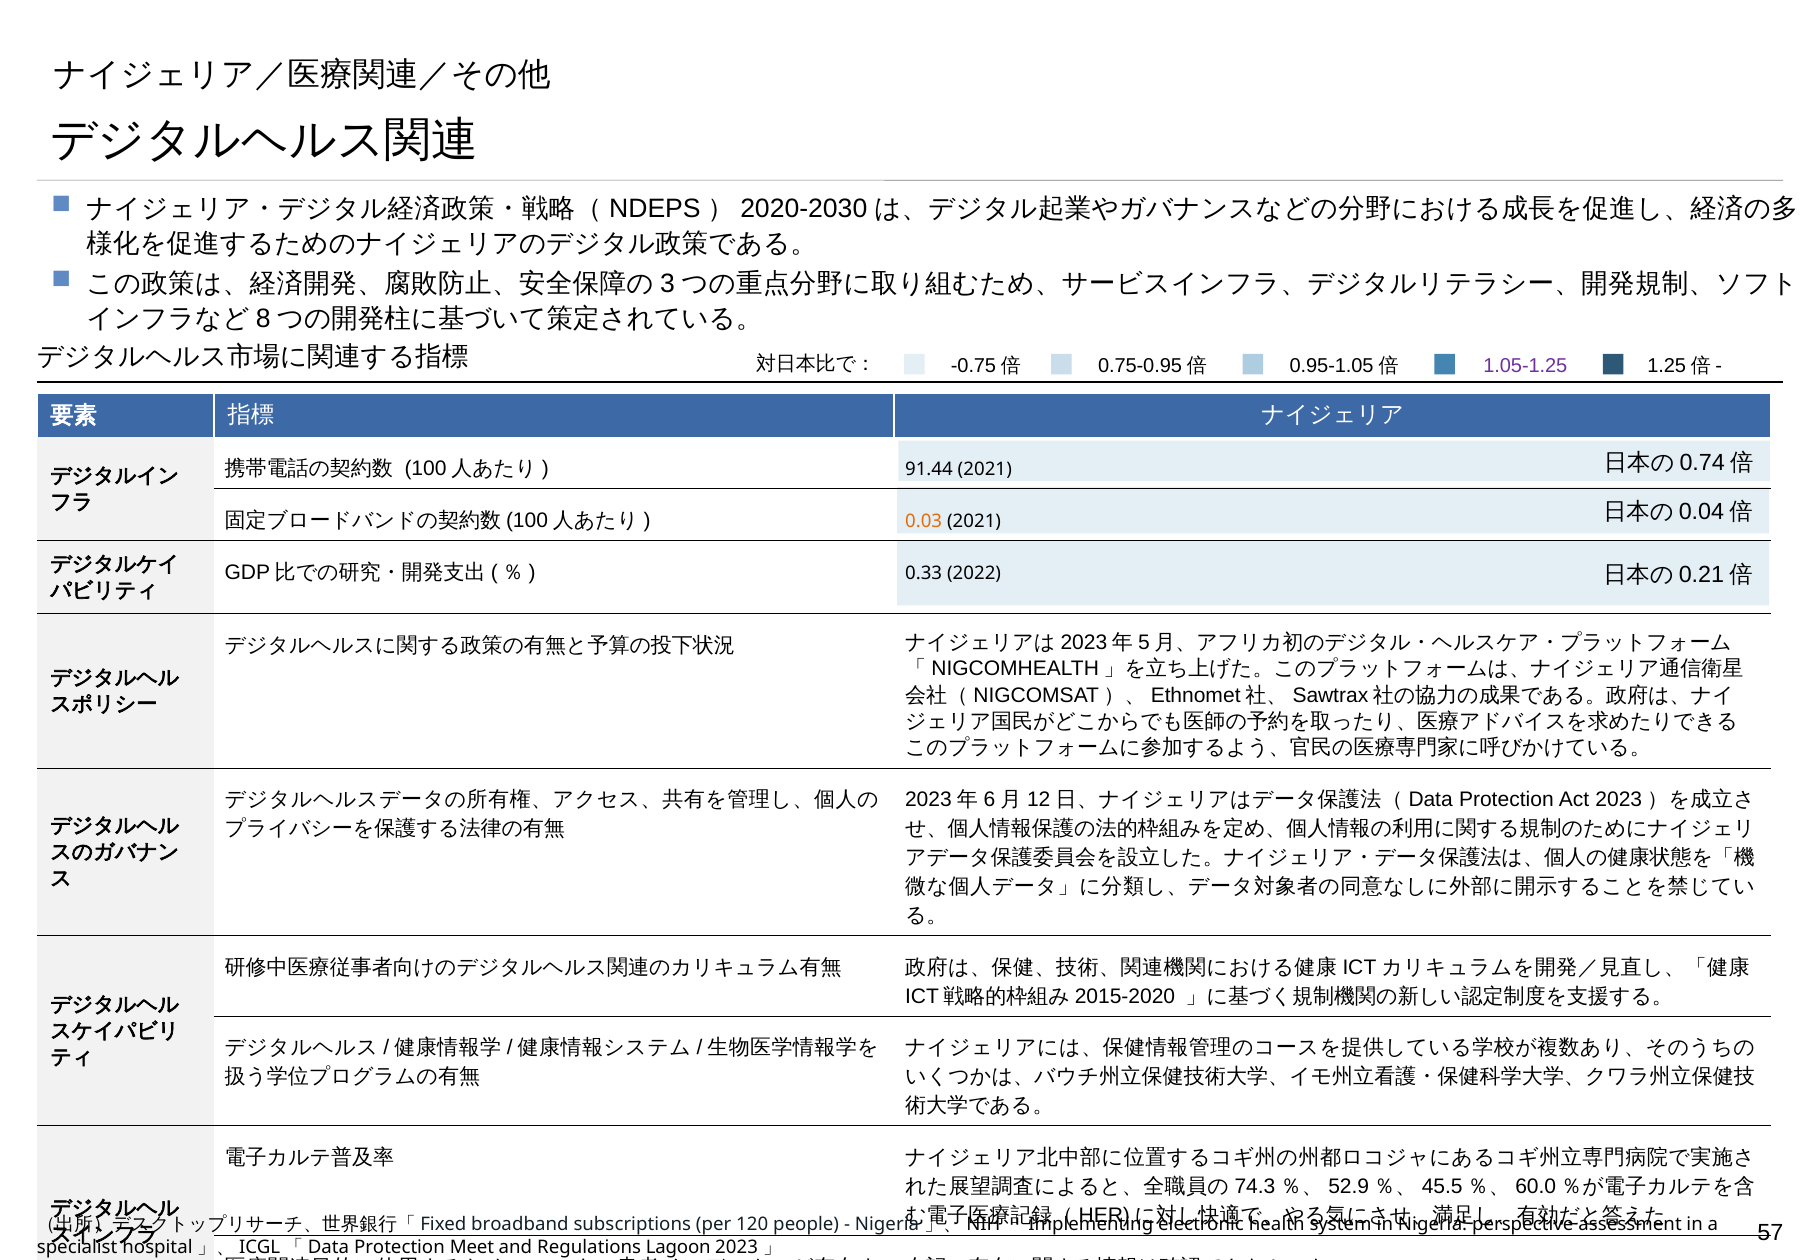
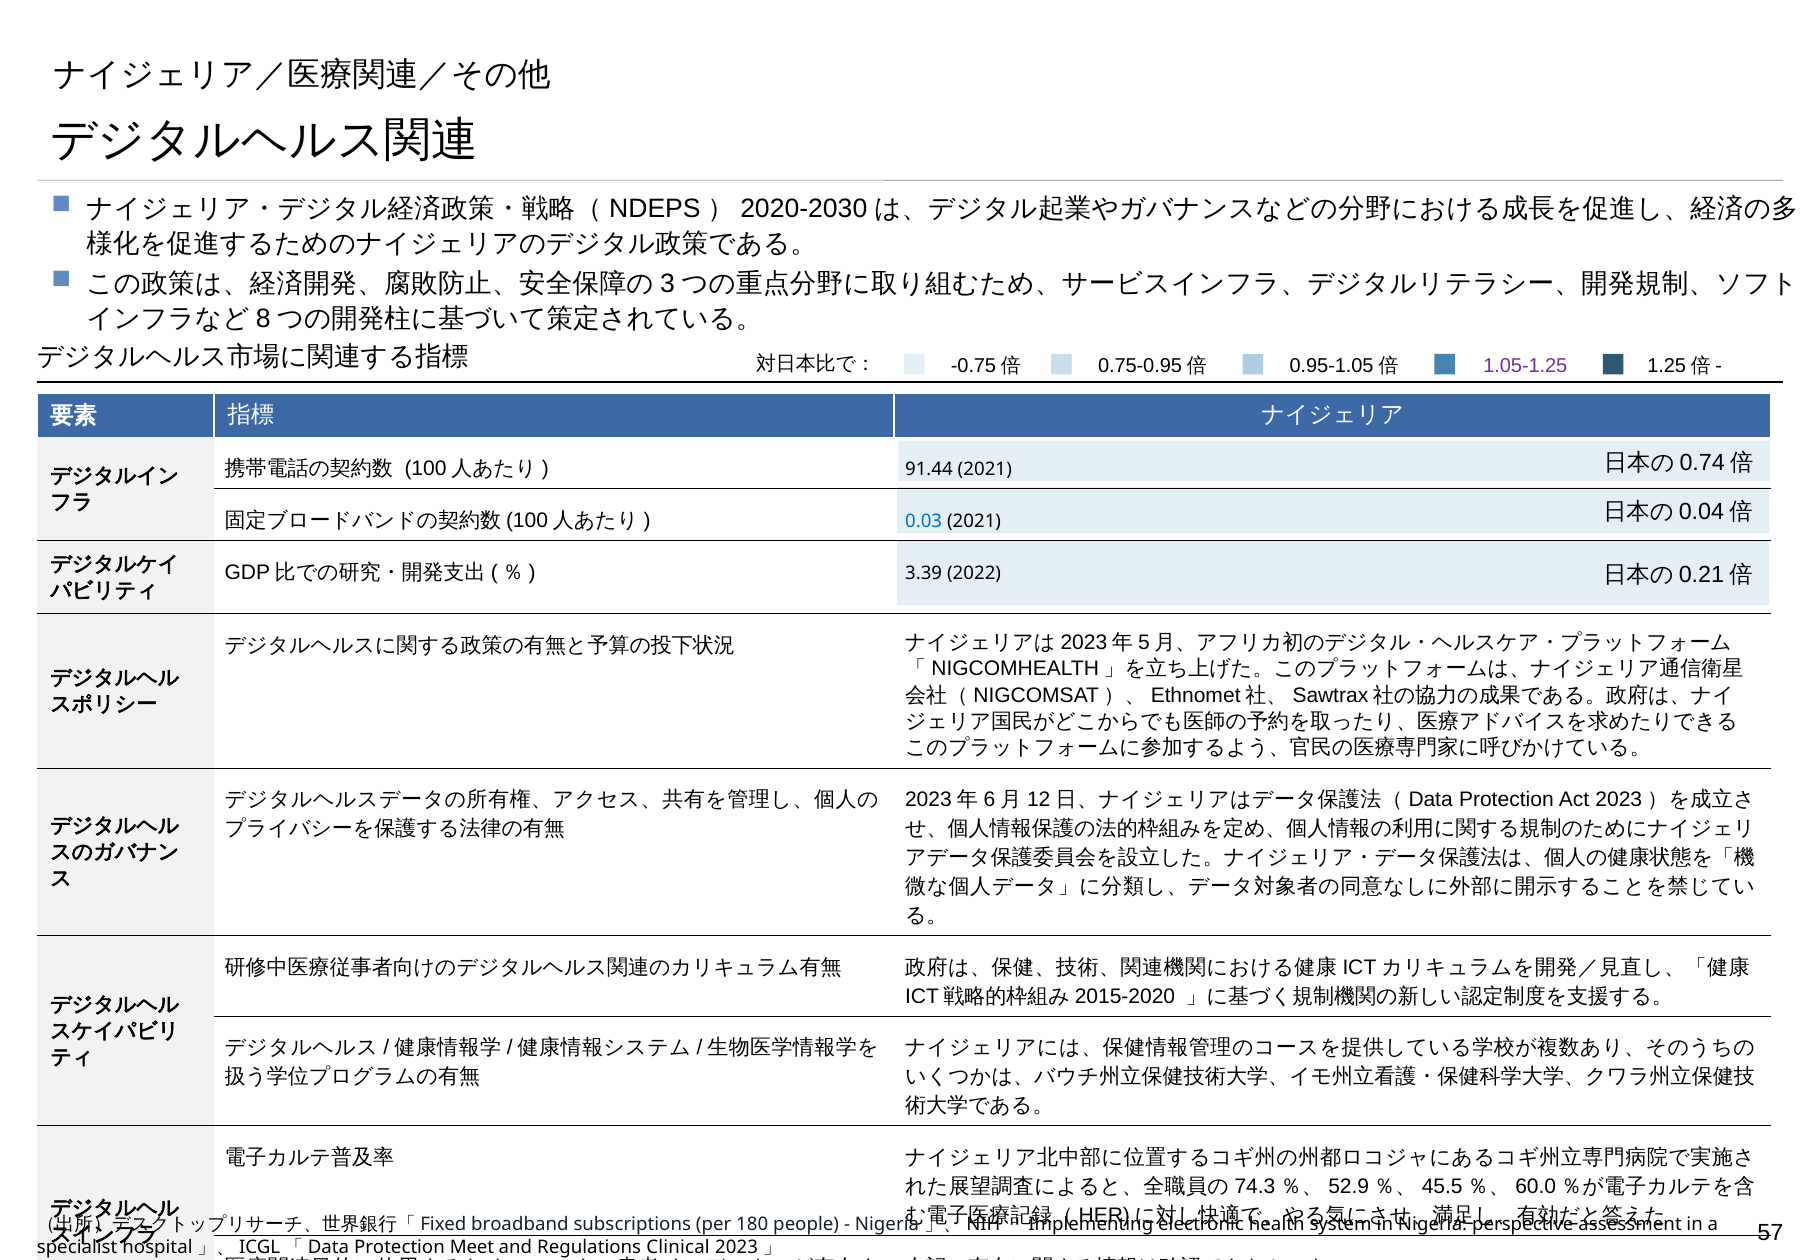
0.03 colour: orange -> blue
0.33: 0.33 -> 3.39
120: 120 -> 180
Lagoon: Lagoon -> Clinical
